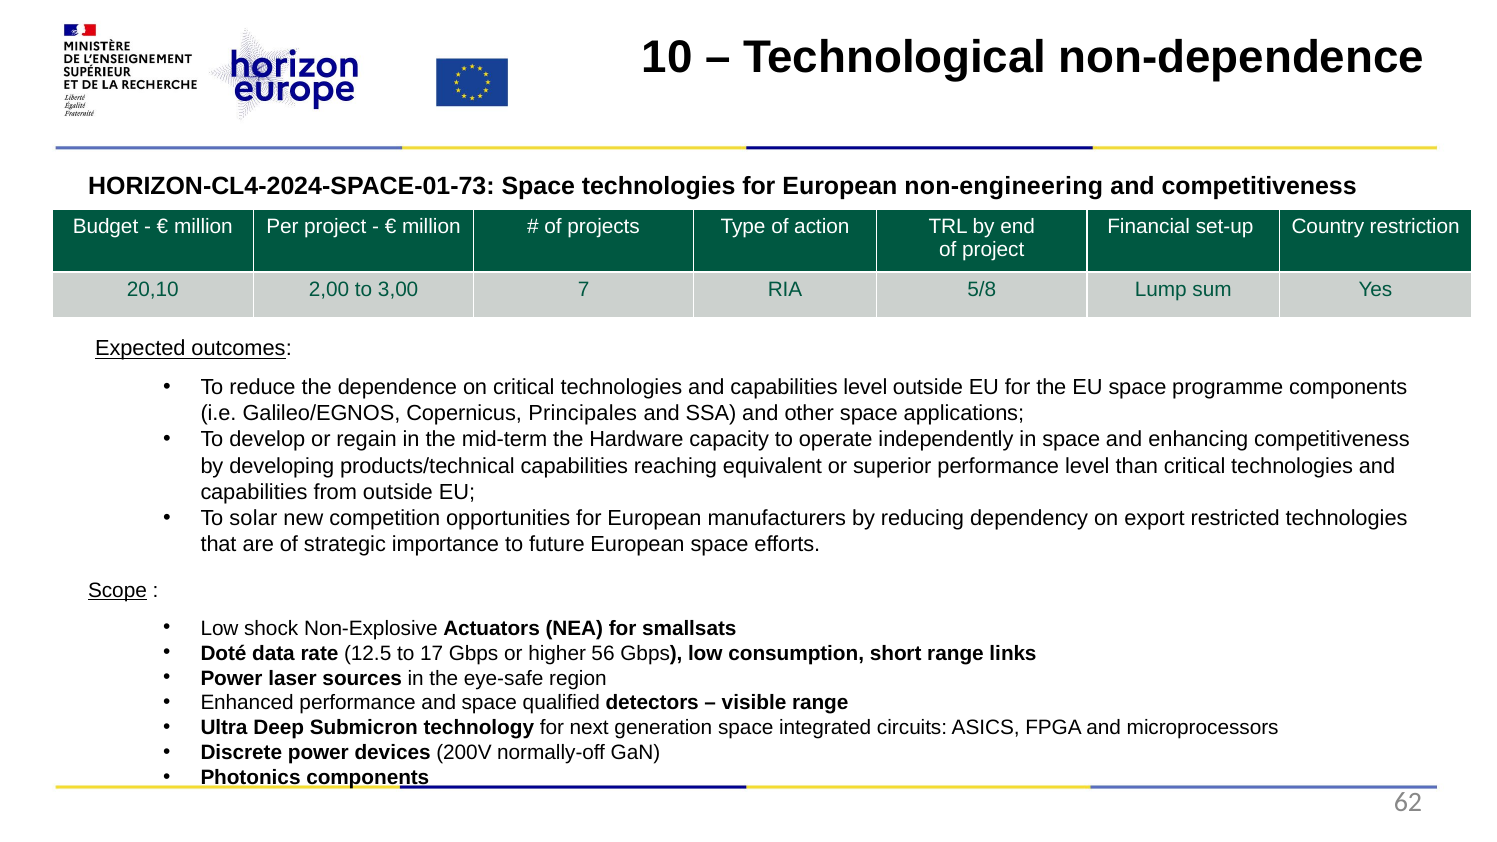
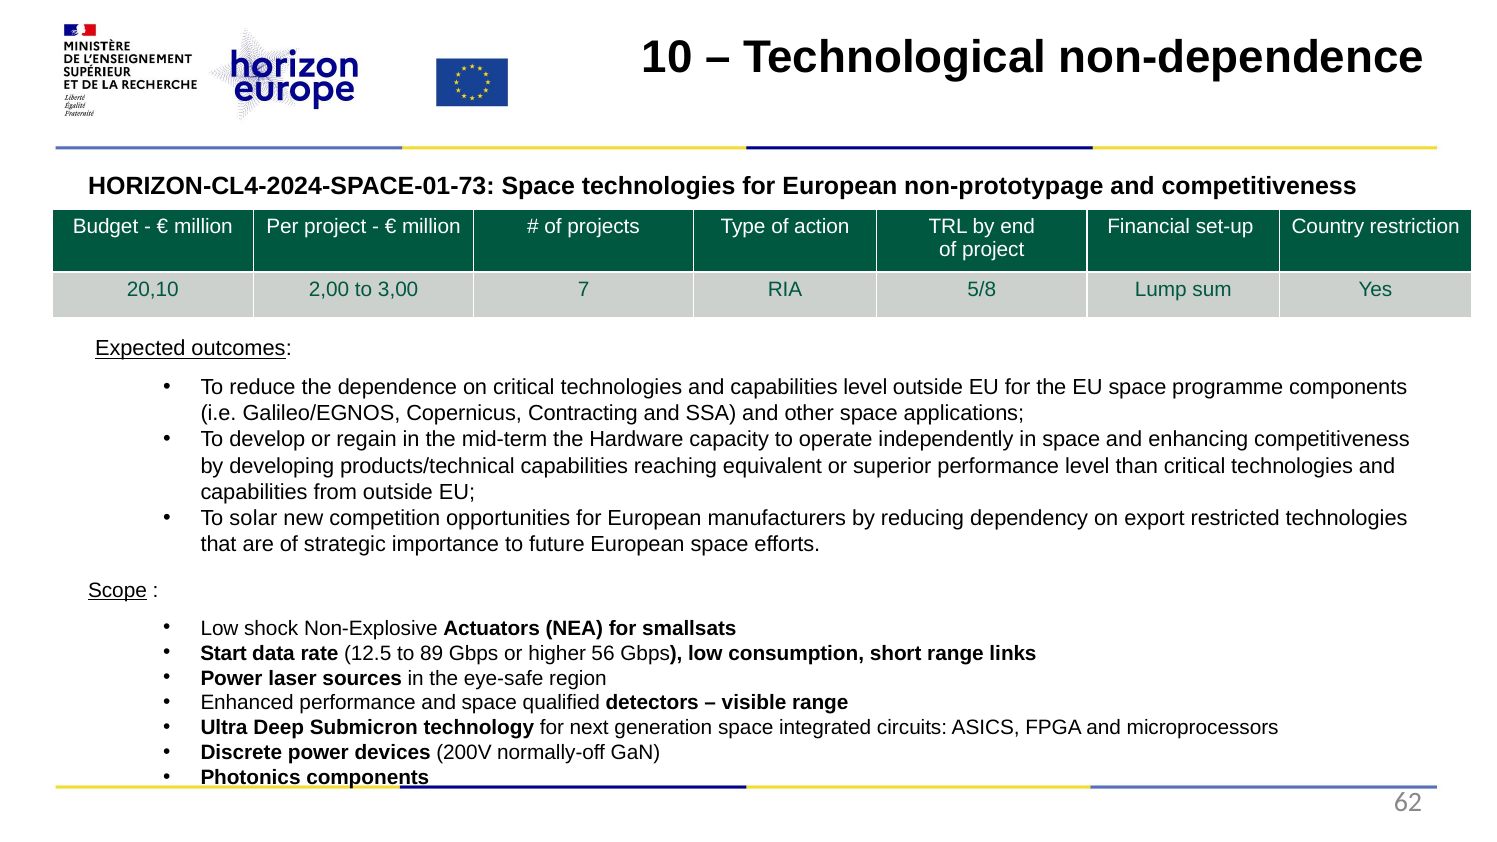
non-engineering: non-engineering -> non-prototypage
Principales: Principales -> Contracting
Doté: Doté -> Start
17: 17 -> 89
